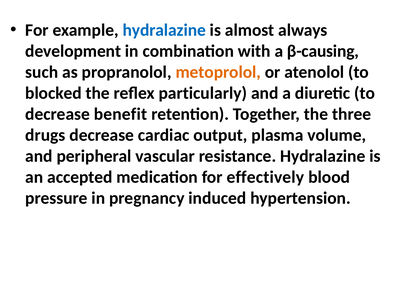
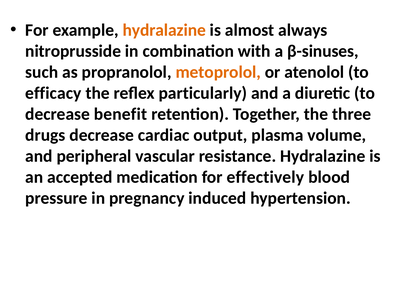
hydralazine at (164, 30) colour: blue -> orange
development: development -> nitroprusside
β-causing: β-causing -> β-sinuses
blocked: blocked -> efficacy
